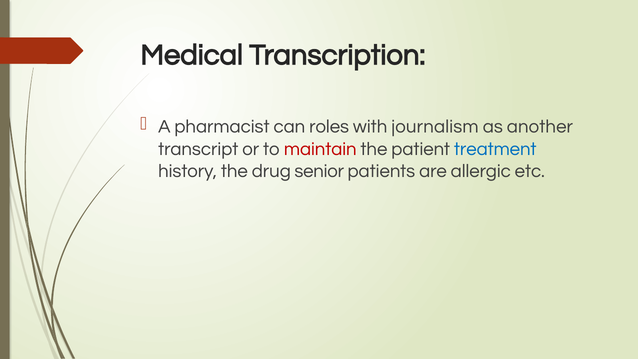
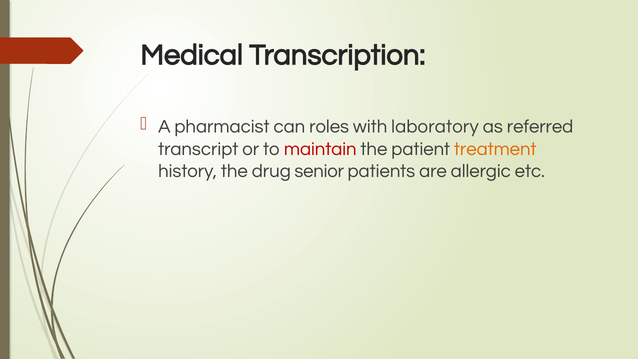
journalism: journalism -> laboratory
another: another -> referred
treatment colour: blue -> orange
